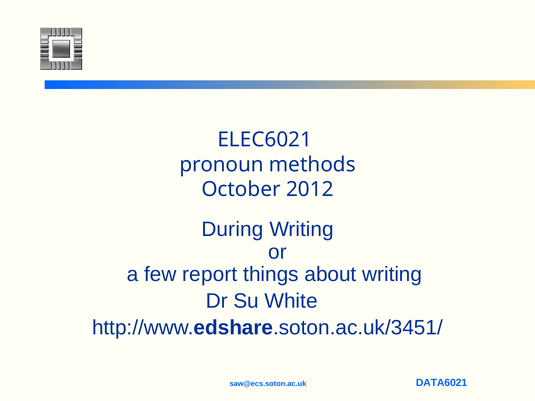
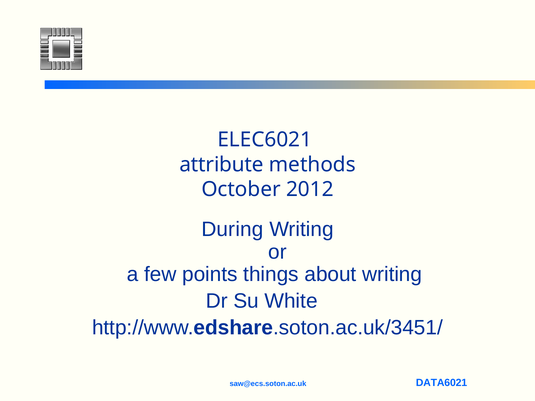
pronoun: pronoun -> attribute
report: report -> points
